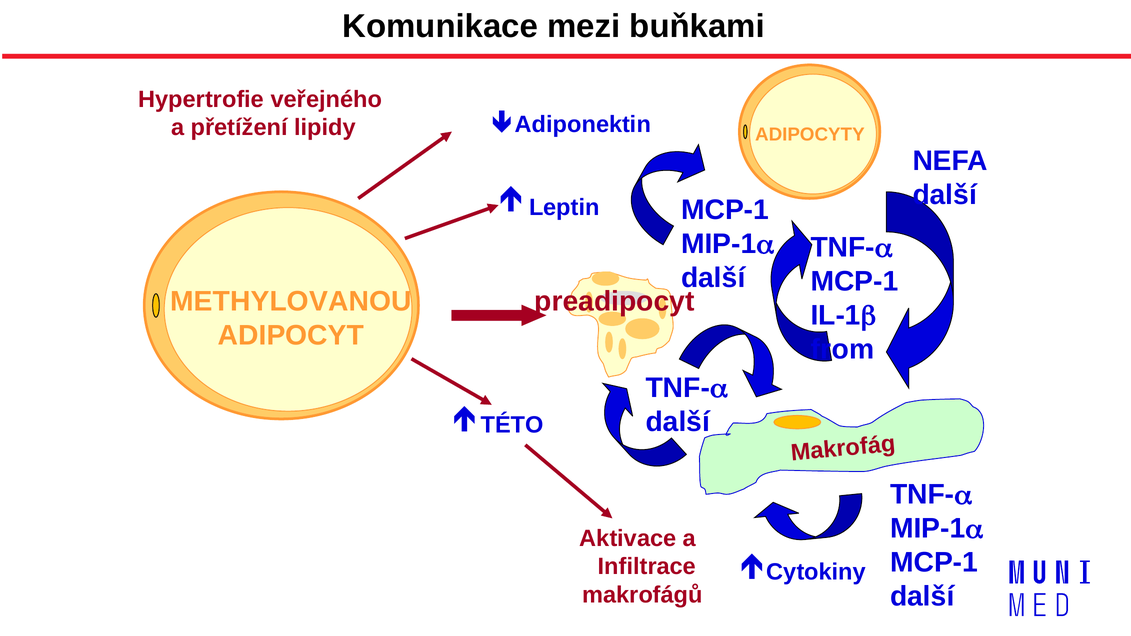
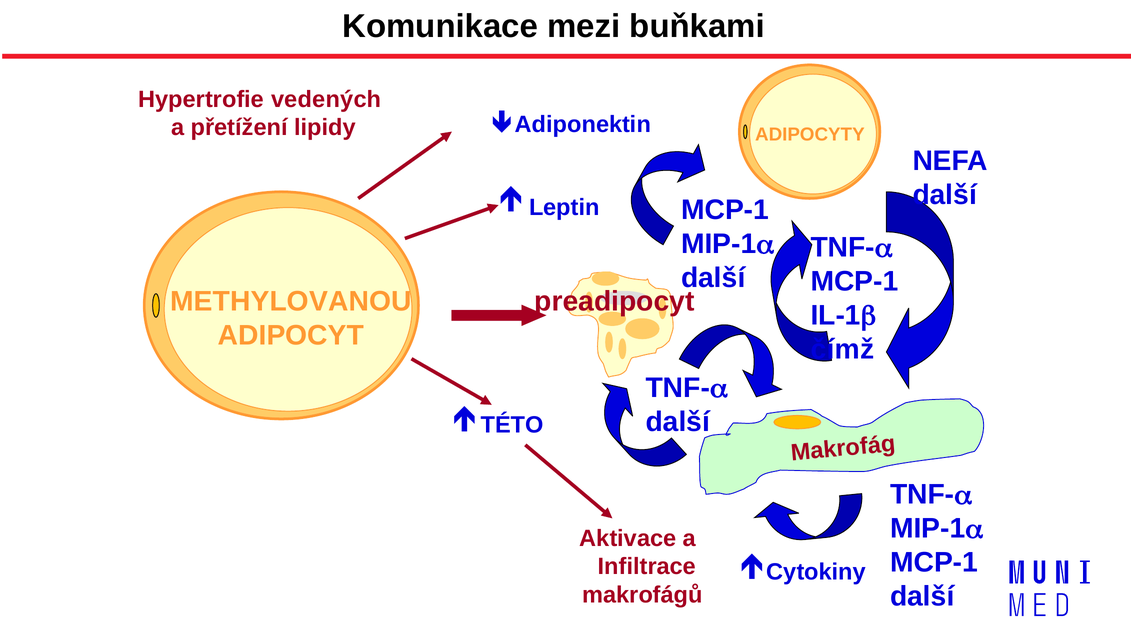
veřejného: veřejného -> vedených
from: from -> čímž
